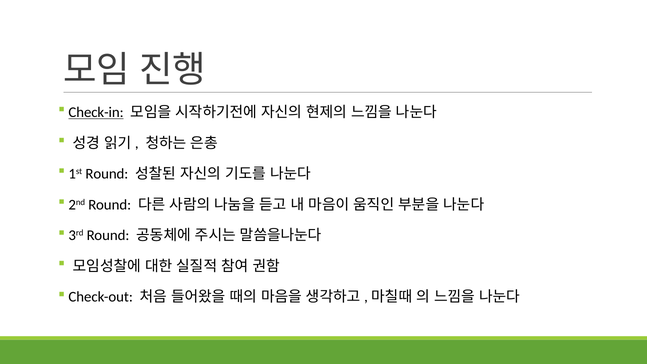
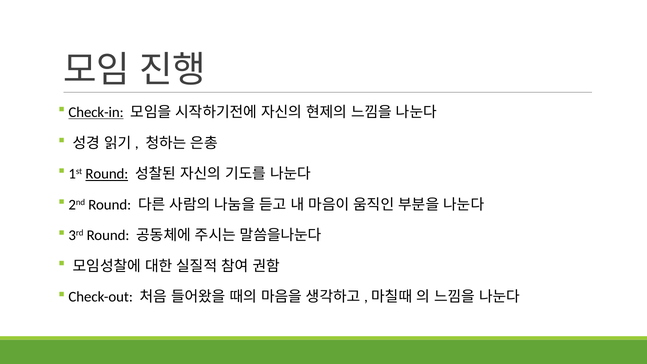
Round at (107, 174) underline: none -> present
